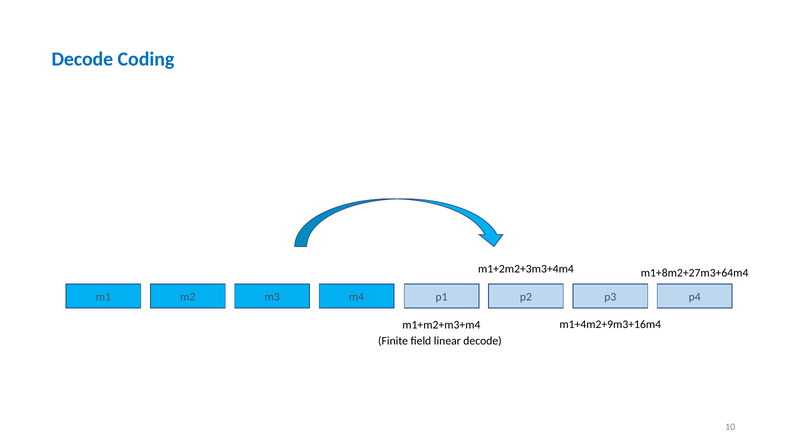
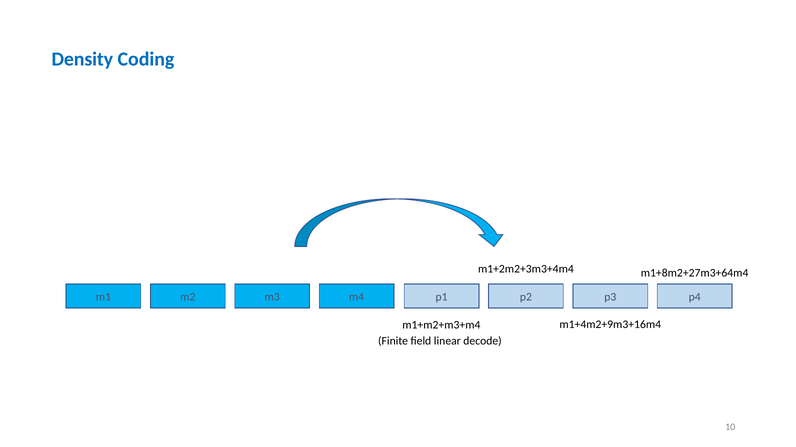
Decode at (82, 59): Decode -> Density
